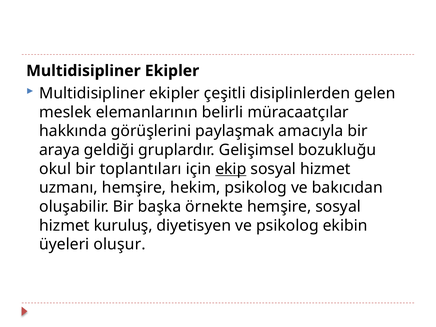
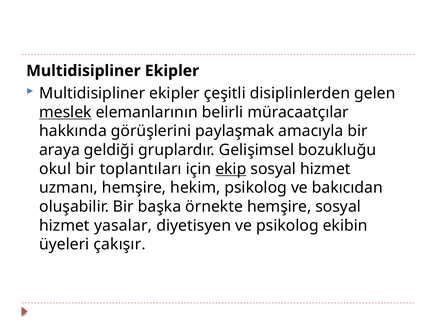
meslek underline: none -> present
kuruluş: kuruluş -> yasalar
oluşur: oluşur -> çakışır
